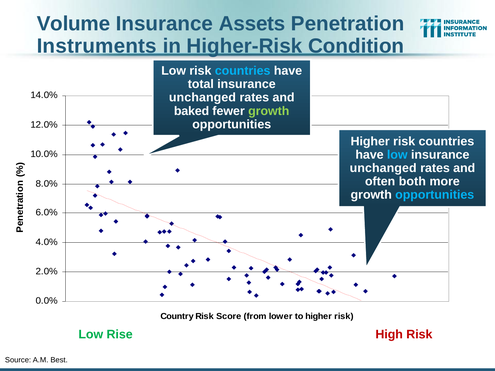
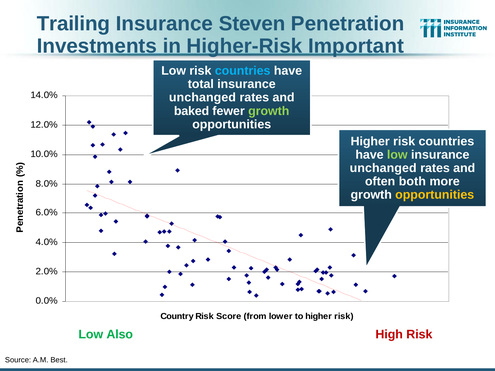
Volume: Volume -> Trailing
Assets: Assets -> Steven
Instruments: Instruments -> Investments
Condition: Condition -> Important
low at (397, 155) colour: light blue -> light green
opportunities at (435, 195) colour: light blue -> yellow
Rise: Rise -> Also
